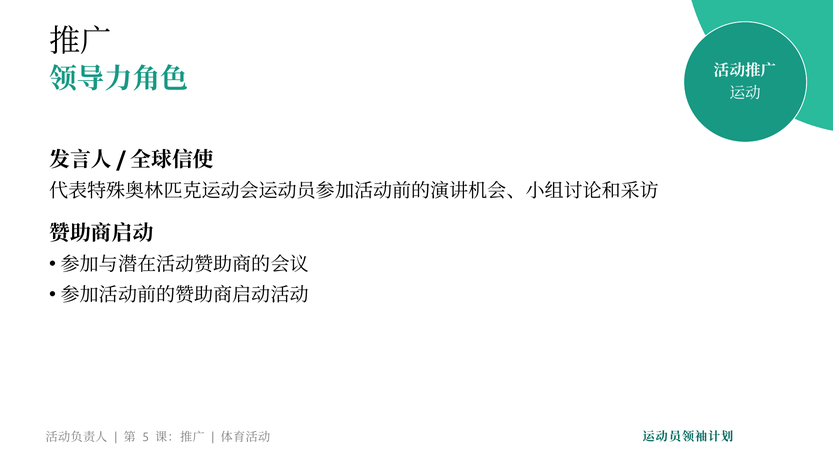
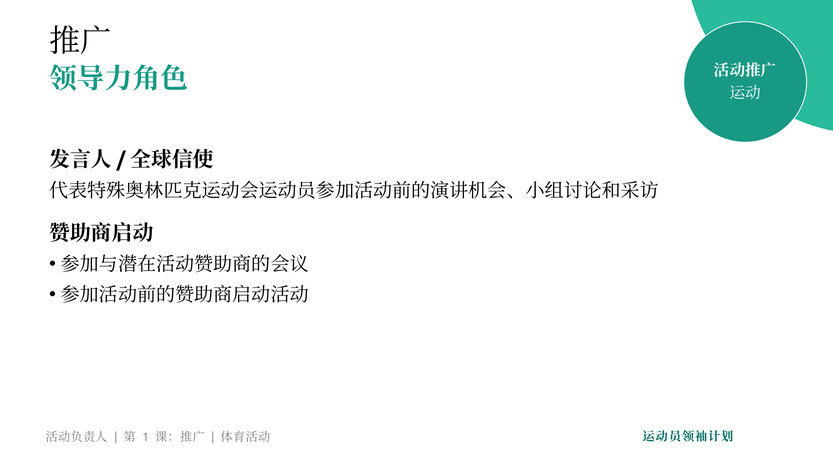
5: 5 -> 1
